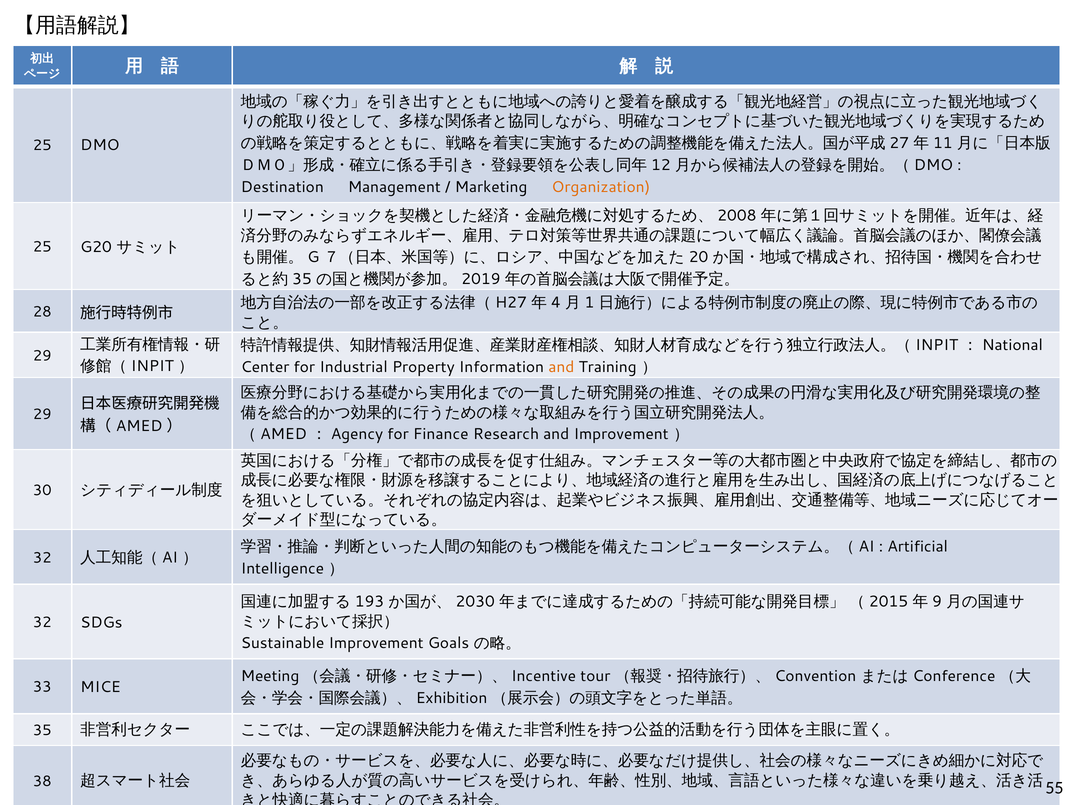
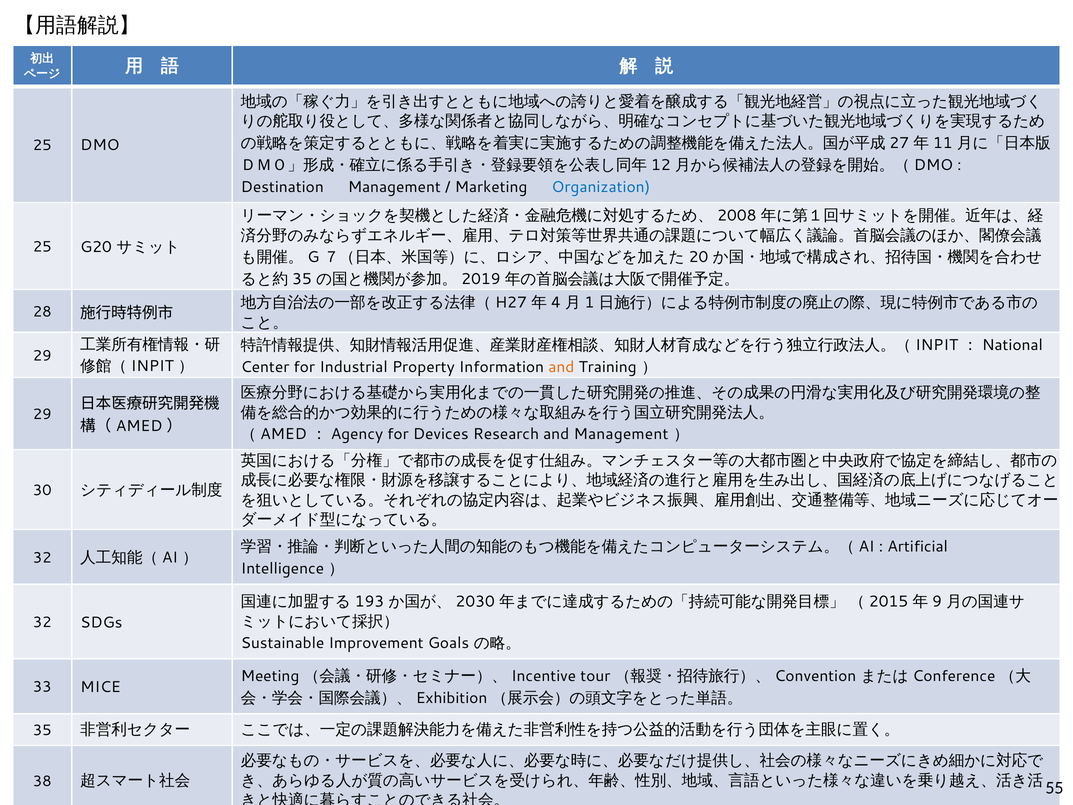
Organization colour: orange -> blue
Finance: Finance -> Devices
and Improvement: Improvement -> Management
